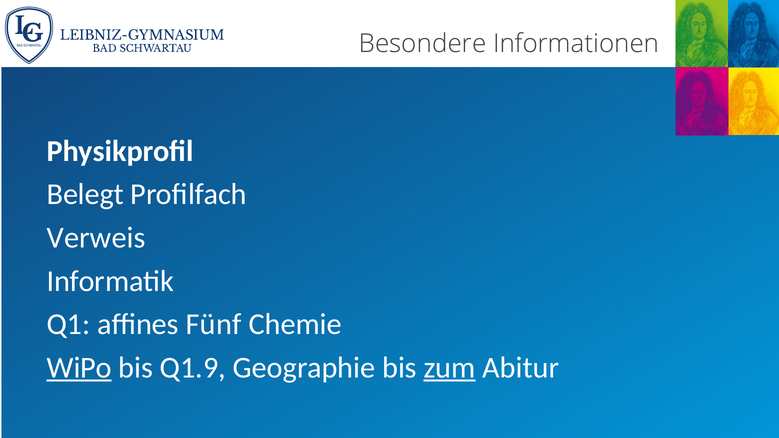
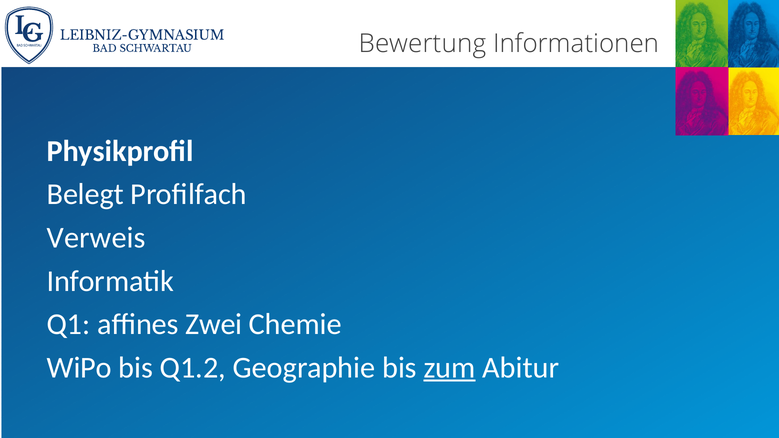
Besondere: Besondere -> Bewertung
Fünf: Fünf -> Zwei
WiPo underline: present -> none
Q1.9: Q1.9 -> Q1.2
